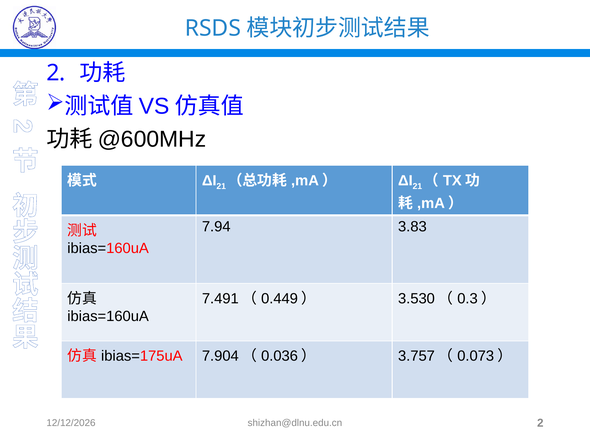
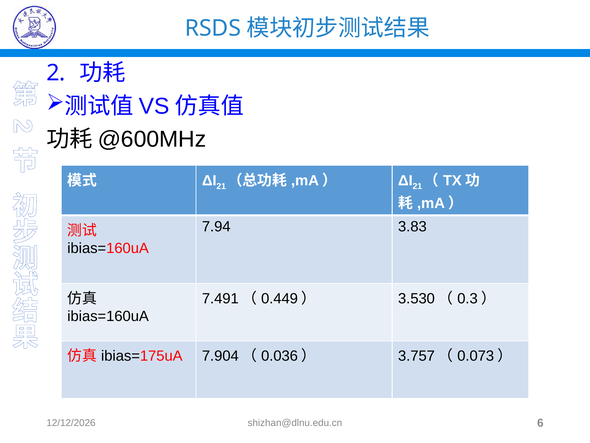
shizhan@dlnu.edu.cn 2: 2 -> 6
